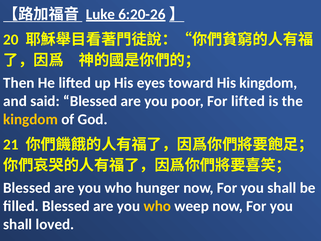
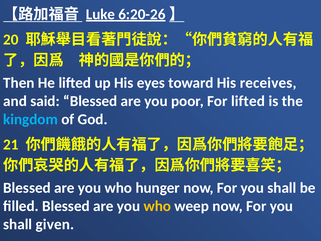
His kingdom: kingdom -> receives
kingdom at (31, 119) colour: yellow -> light blue
loved: loved -> given
